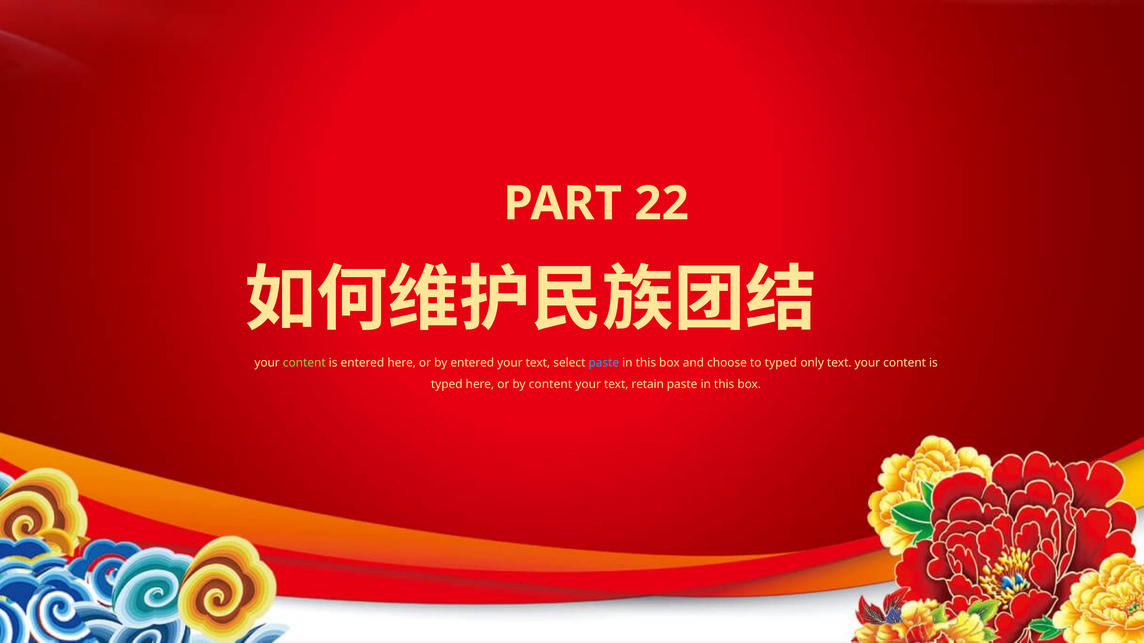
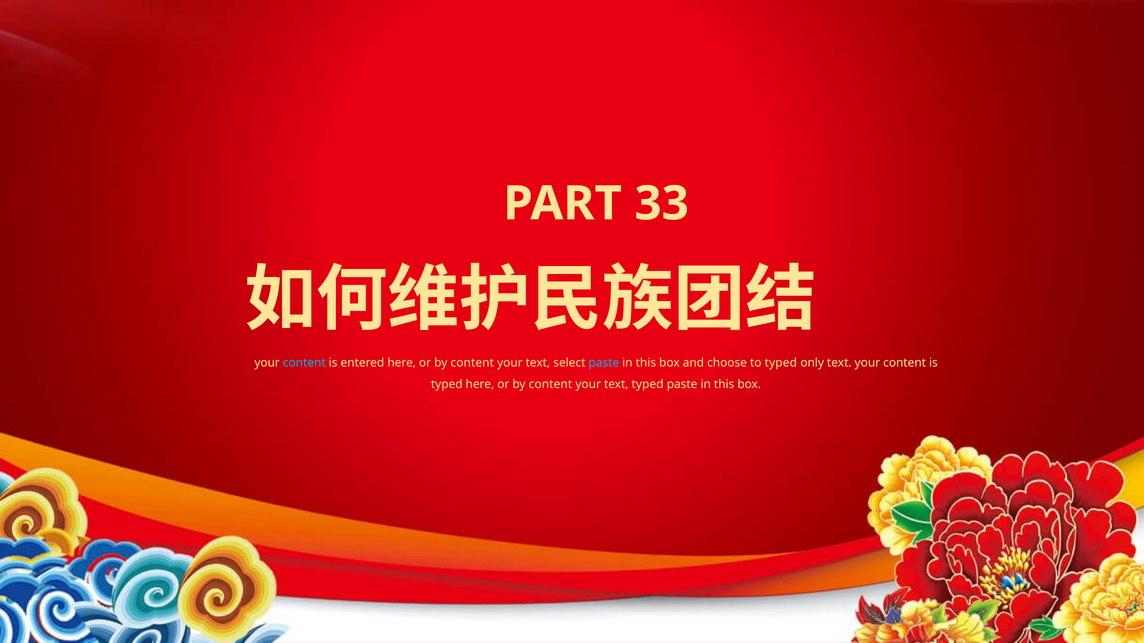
22: 22 -> 33
content at (304, 363) colour: light green -> light blue
entered at (472, 363): entered -> content
text retain: retain -> typed
